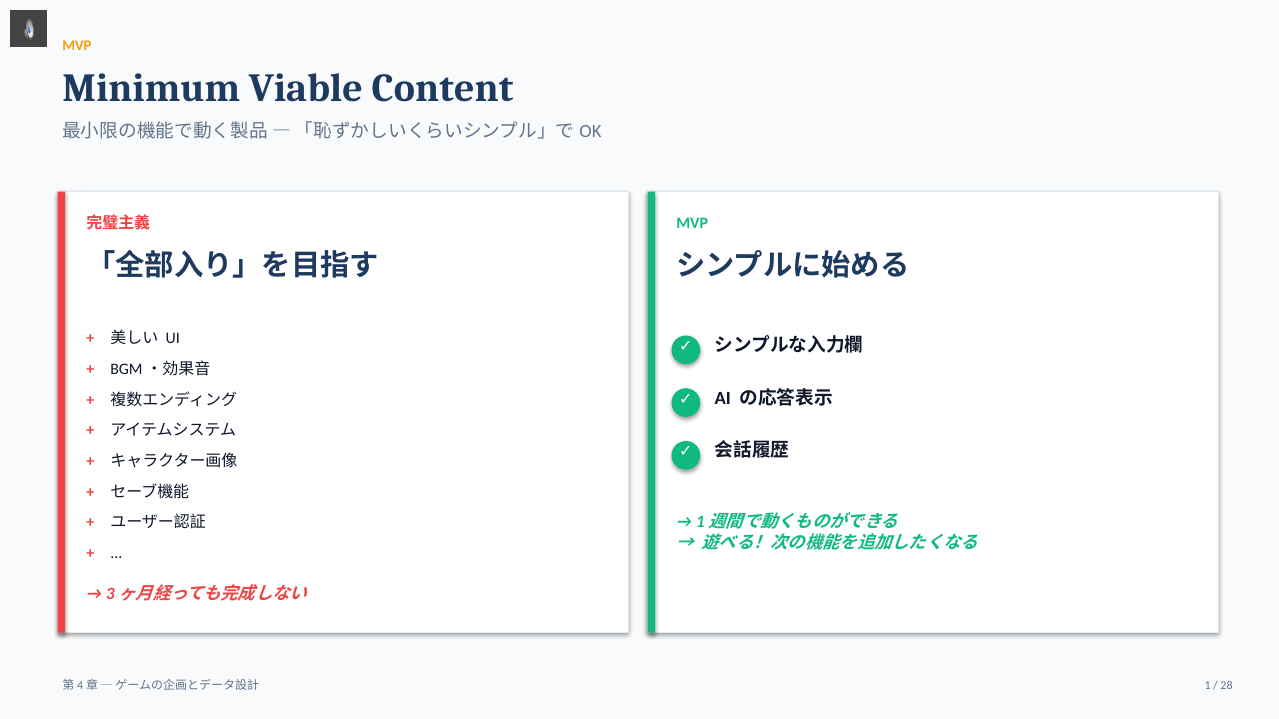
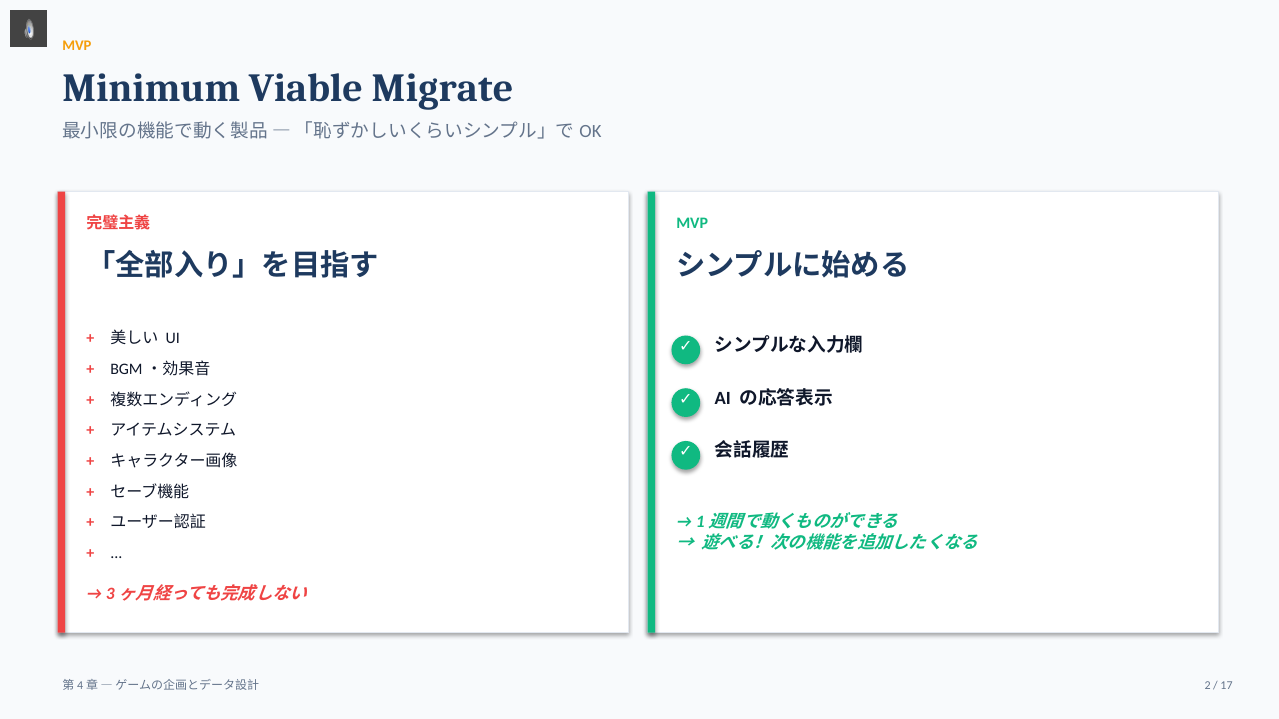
Content: Content -> Migrate
1: 1 -> 2
28: 28 -> 17
